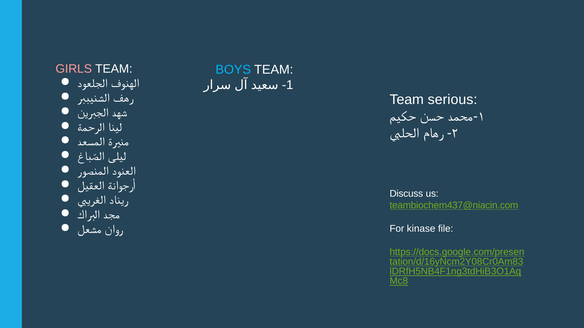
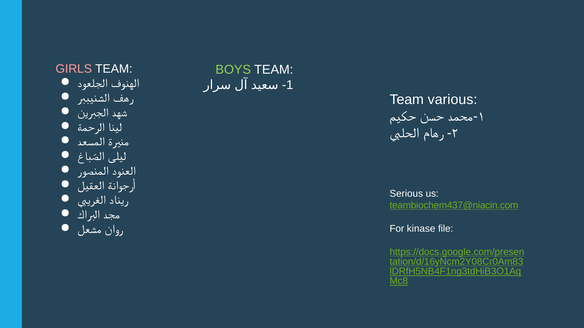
BOYS colour: light blue -> light green
serious: serious -> various
Discuss: Discuss -> Serious
